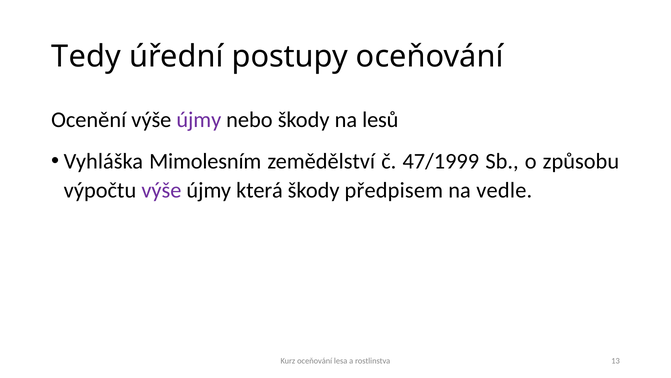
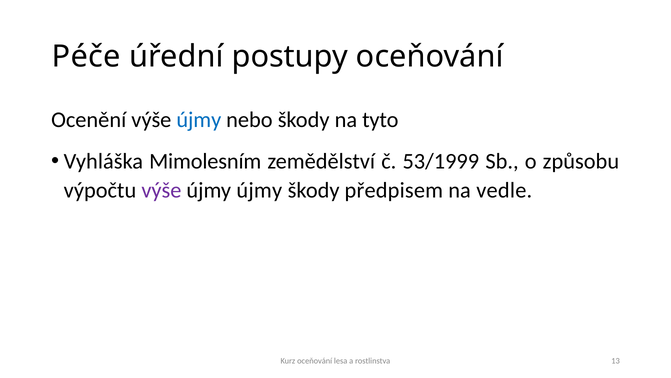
Tedy: Tedy -> Péče
újmy at (199, 120) colour: purple -> blue
lesů: lesů -> tyto
47/1999: 47/1999 -> 53/1999
újmy která: která -> újmy
